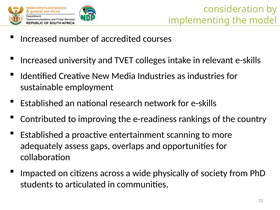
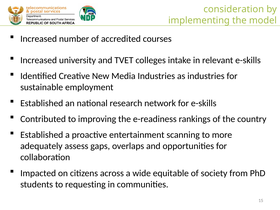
physically: physically -> equitable
articulated: articulated -> requesting
